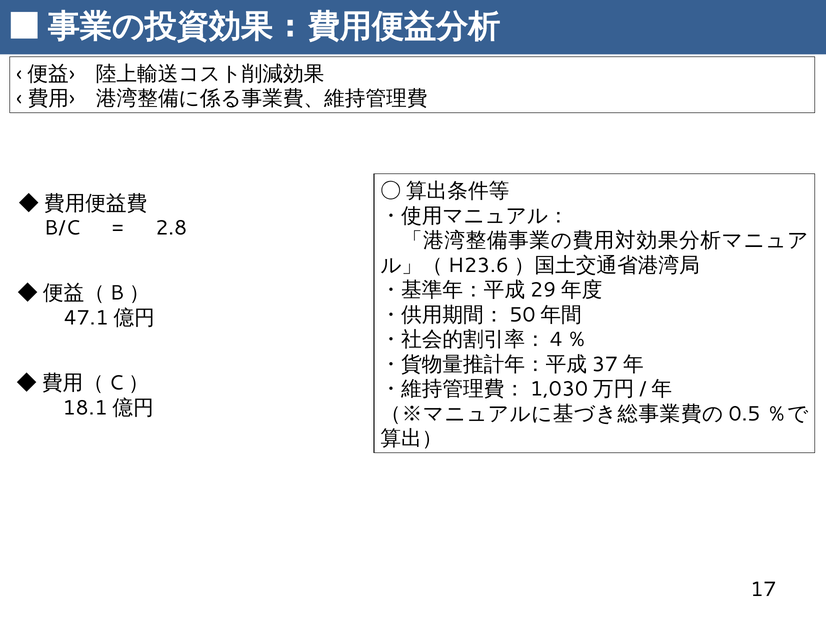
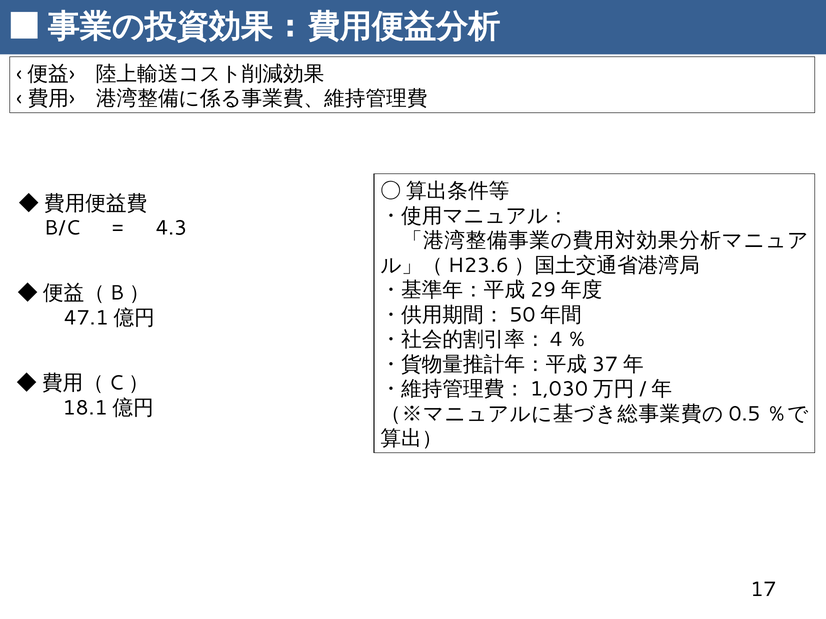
2.8: 2.8 -> 4.3
